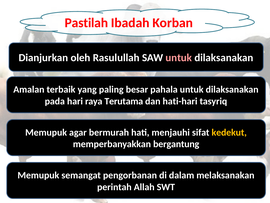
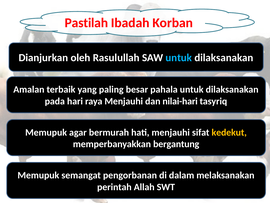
untuk at (179, 58) colour: pink -> light blue
raya Terutama: Terutama -> Menjauhi
hati-hari: hati-hari -> nilai-hari
